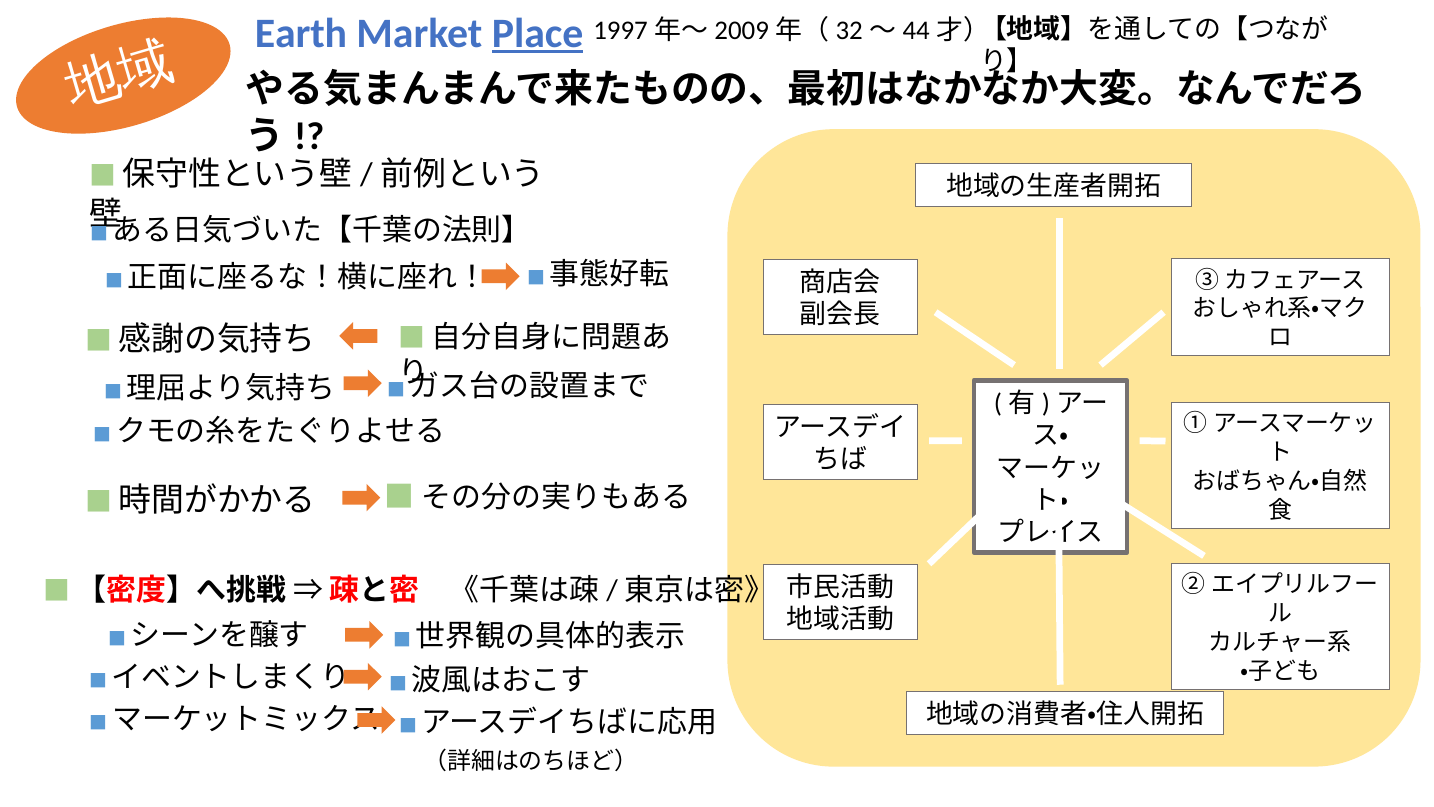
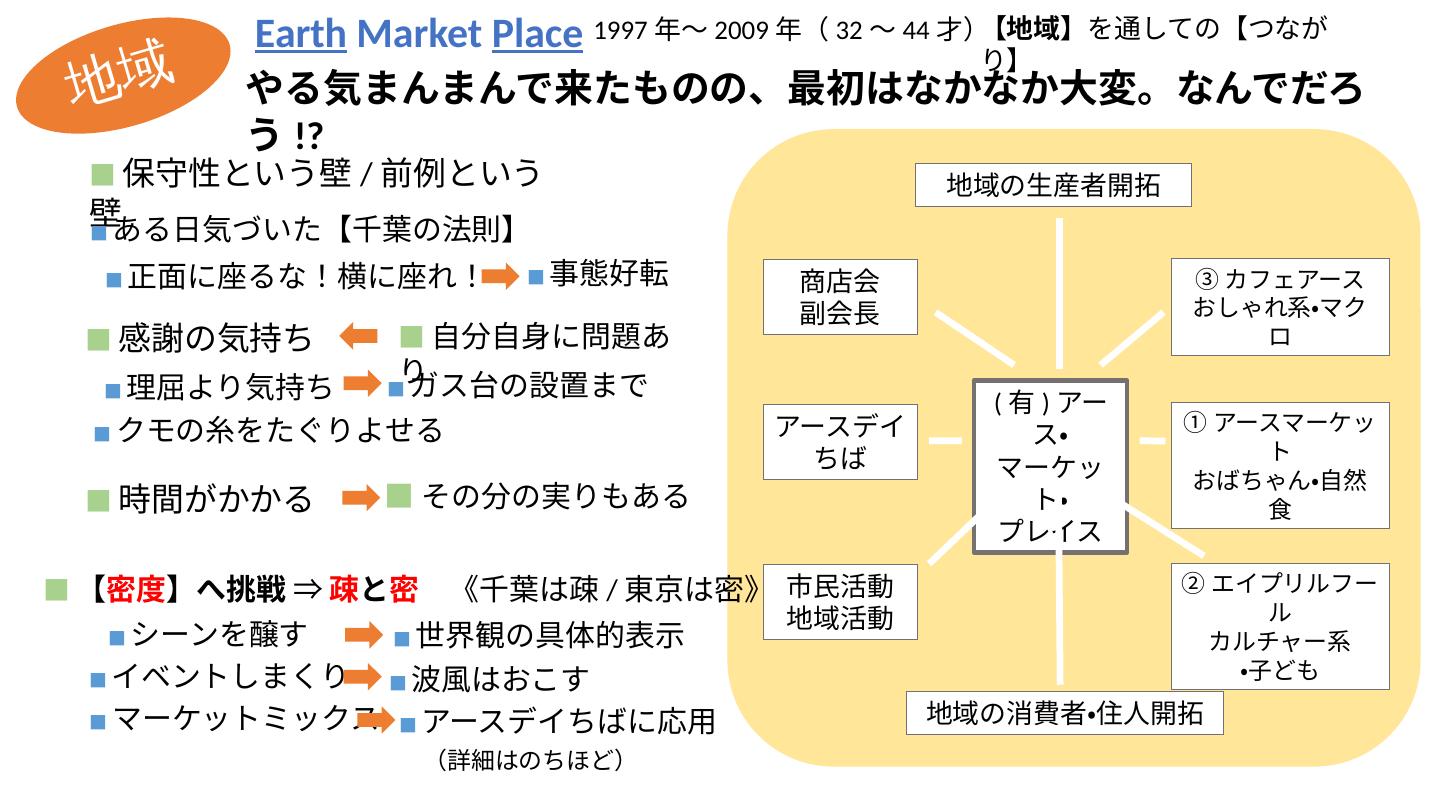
Earth underline: none -> present
